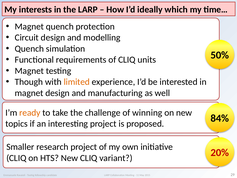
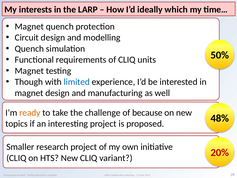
limited colour: orange -> blue
winning: winning -> because
84%: 84% -> 48%
